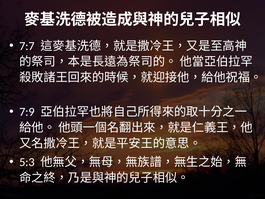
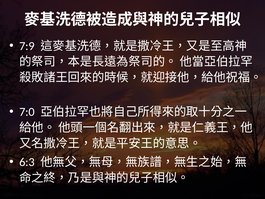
7:7: 7:7 -> 7:9
7:9: 7:9 -> 7:0
5:3: 5:3 -> 6:3
